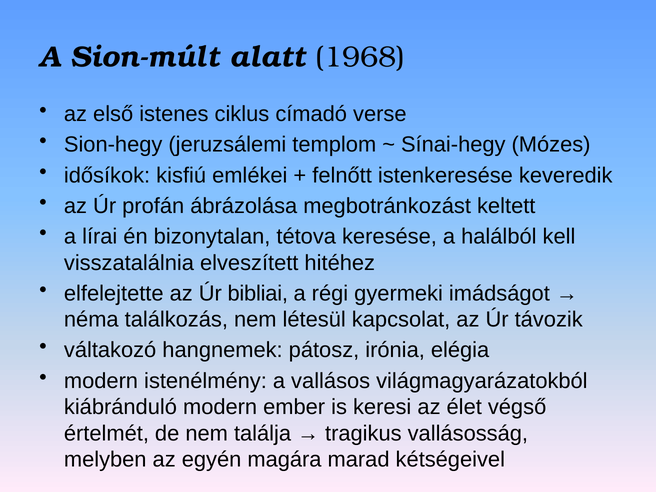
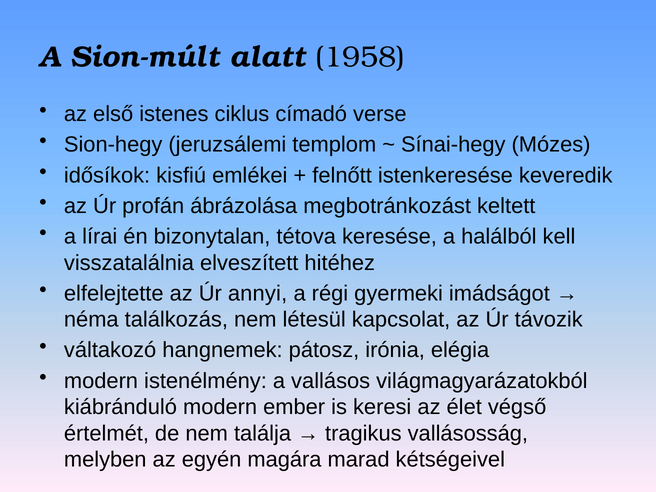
1968: 1968 -> 1958
bibliai: bibliai -> annyi
